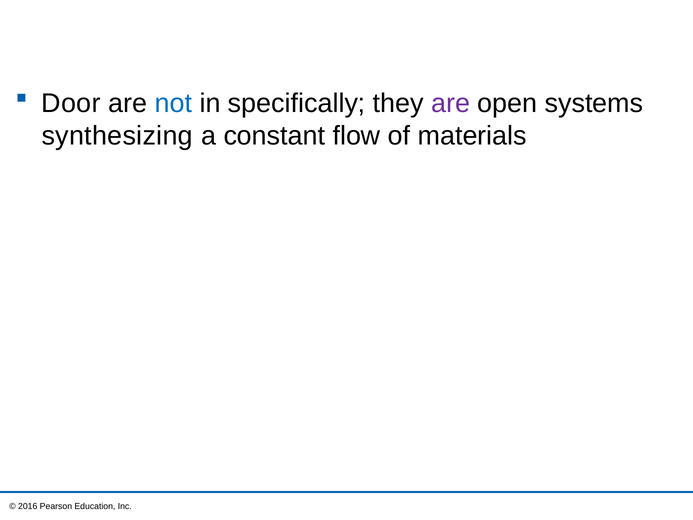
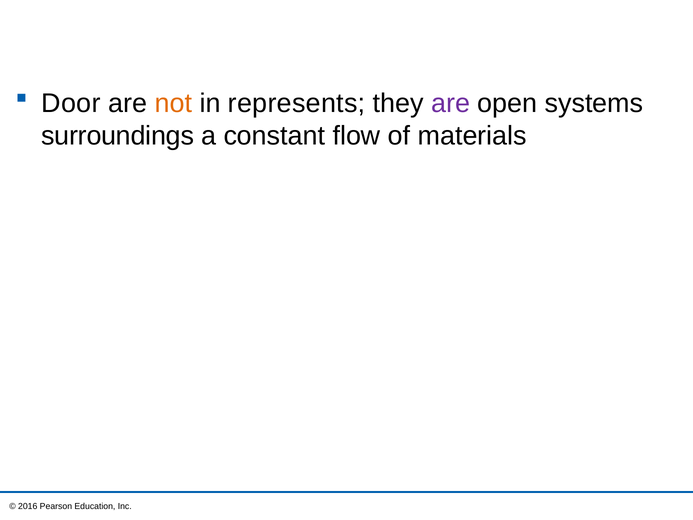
not colour: blue -> orange
specifically: specifically -> represents
synthesizing: synthesizing -> surroundings
